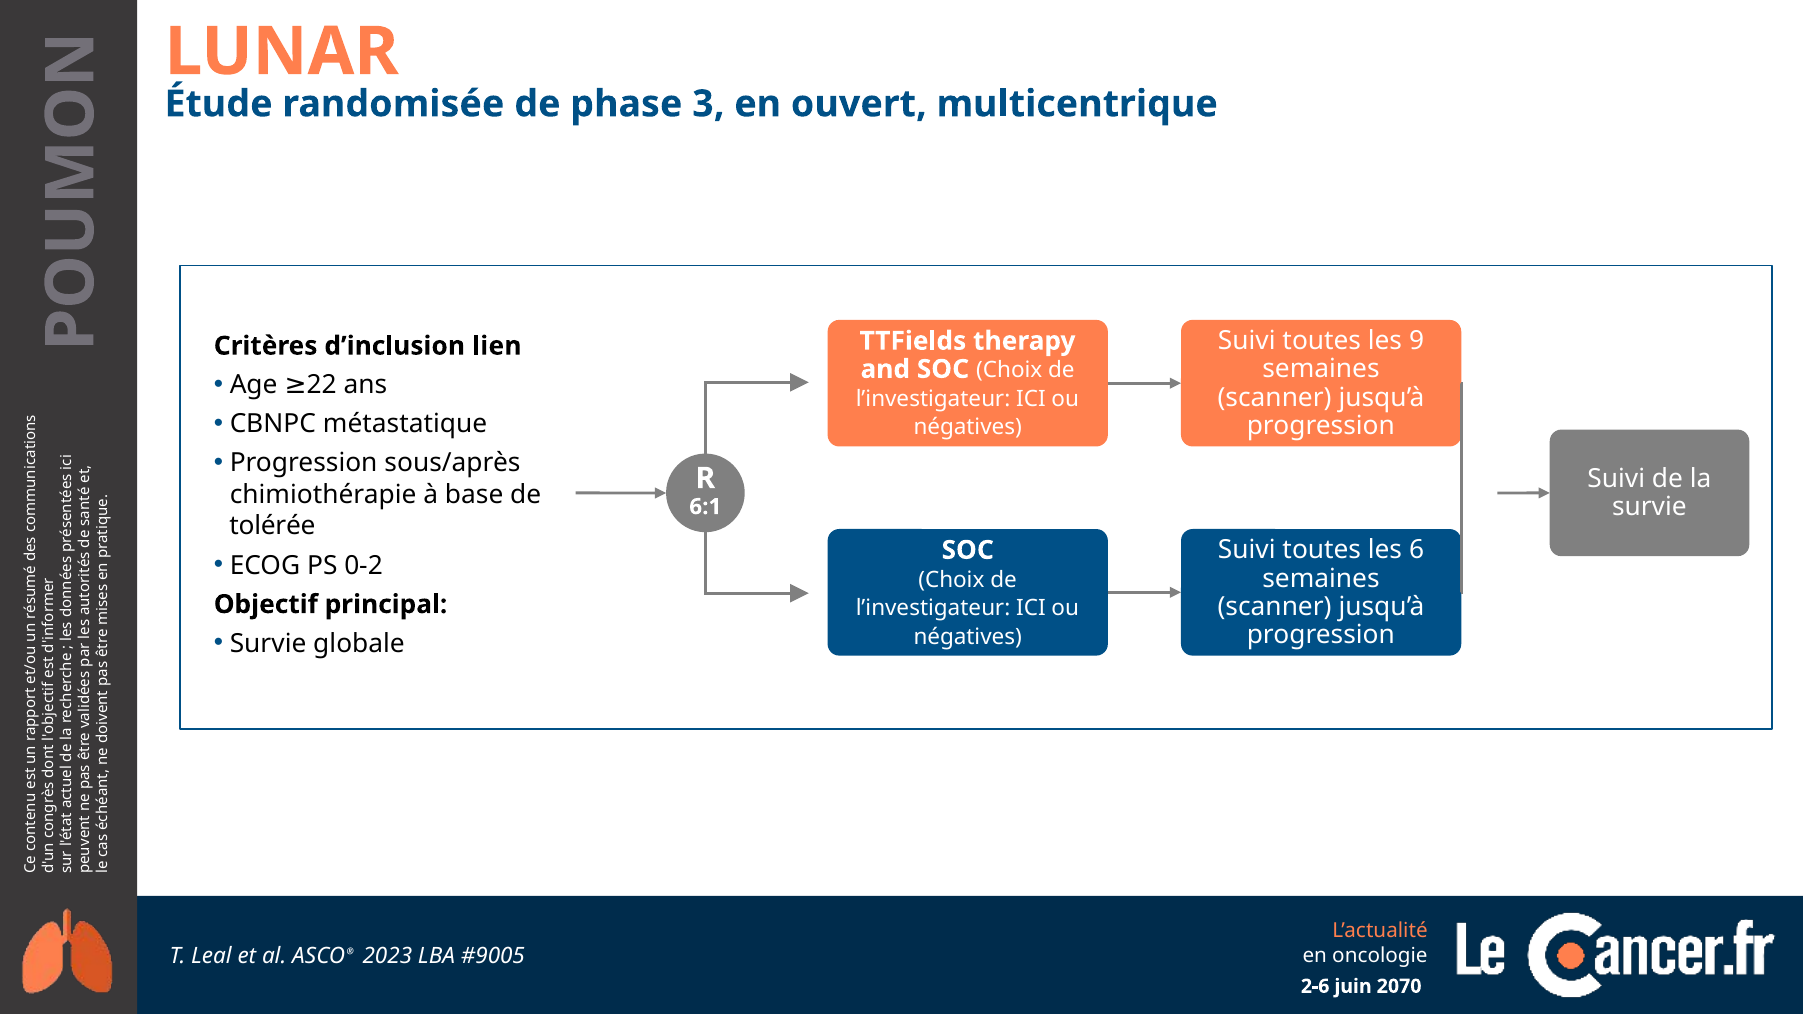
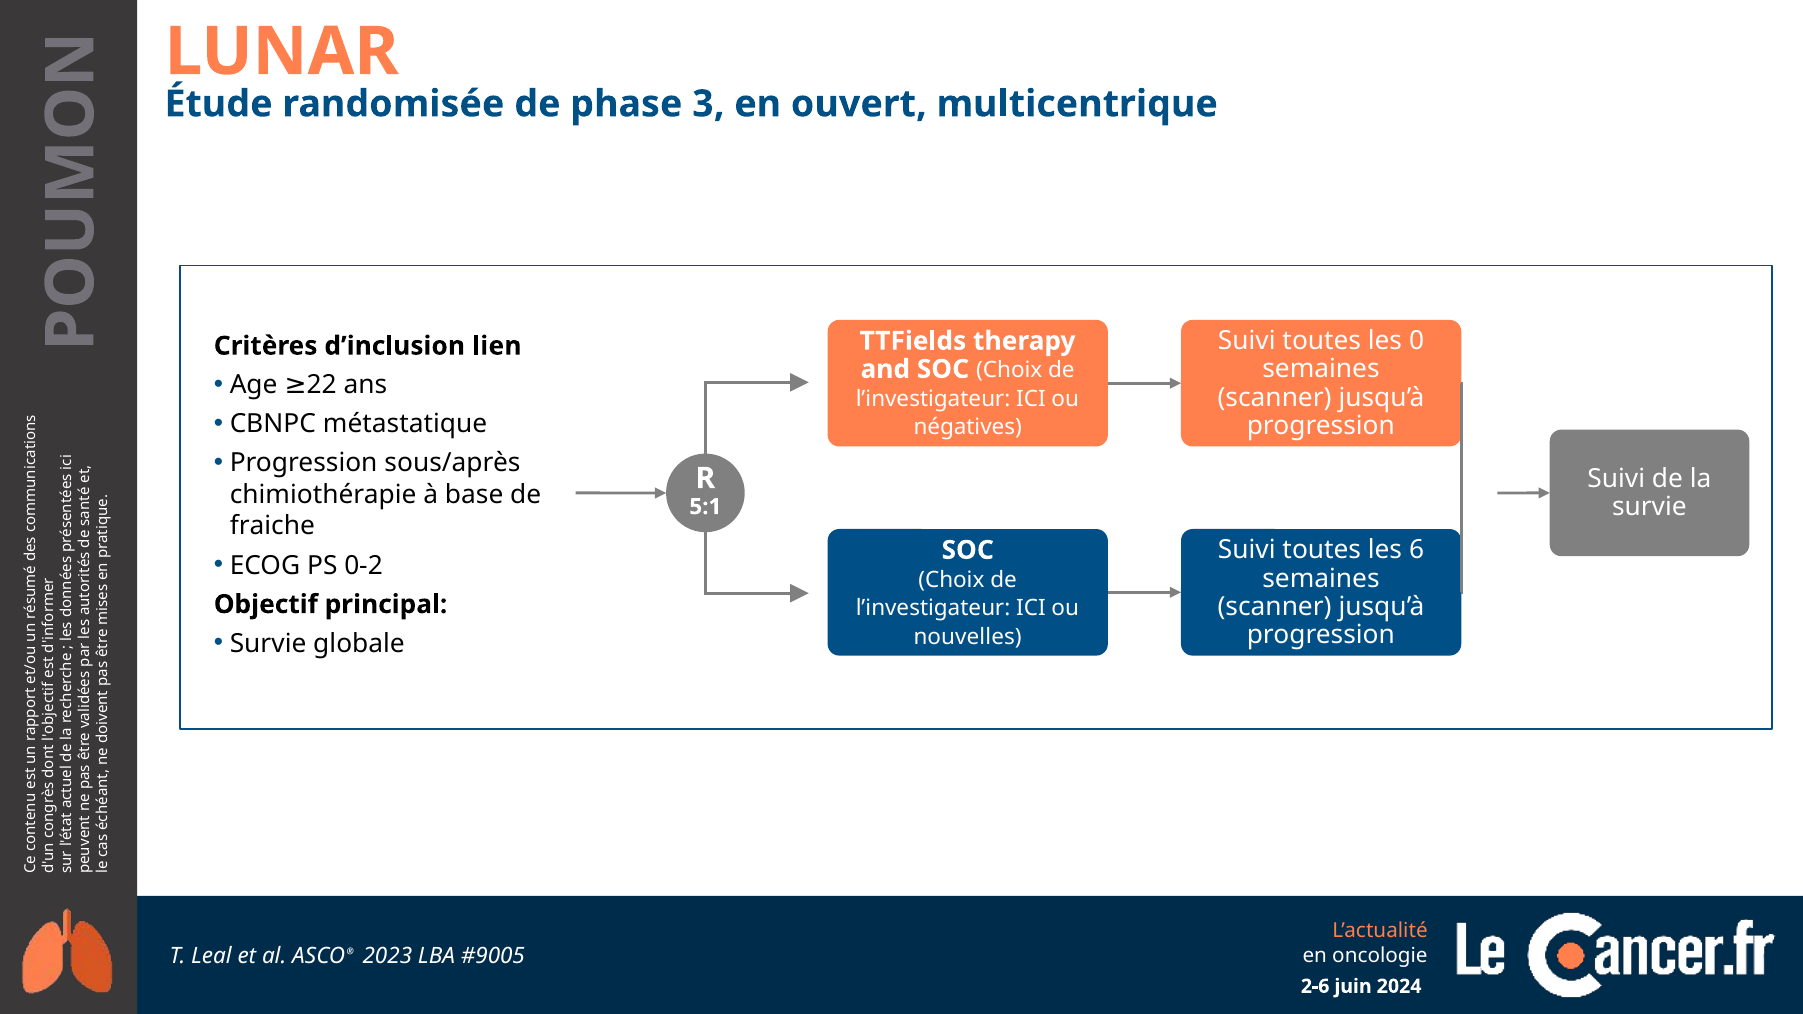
9: 9 -> 0
6:1: 6:1 -> 5:1
tolérée: tolérée -> fraiche
négatives at (968, 637): négatives -> nouvelles
2070: 2070 -> 2024
